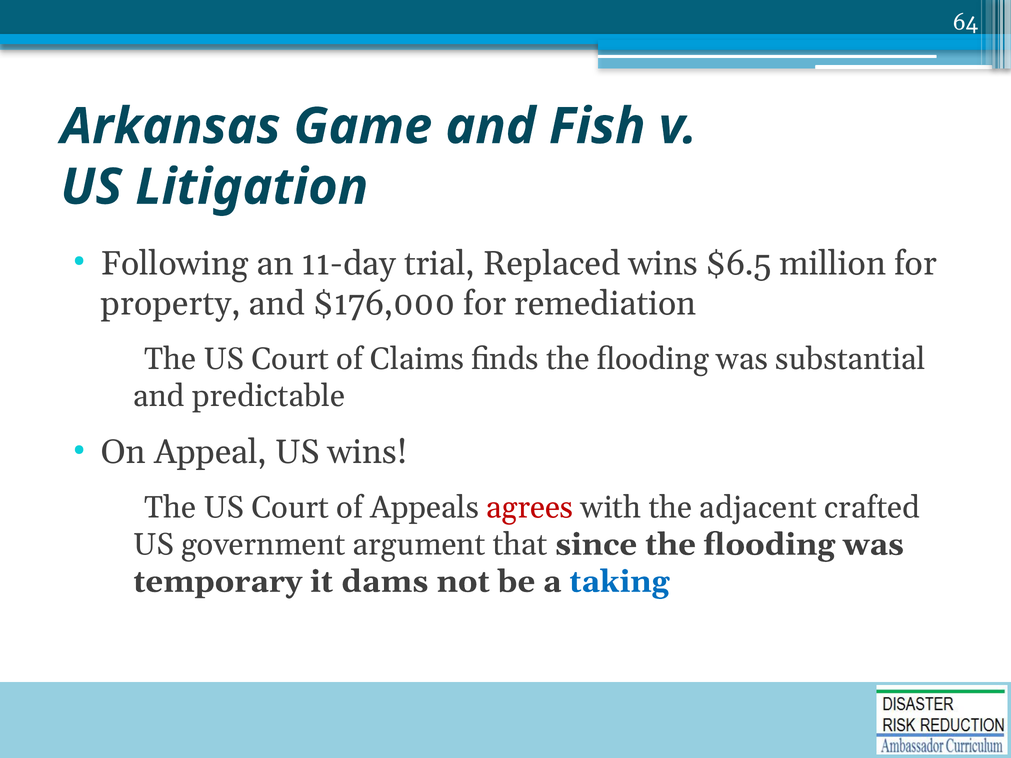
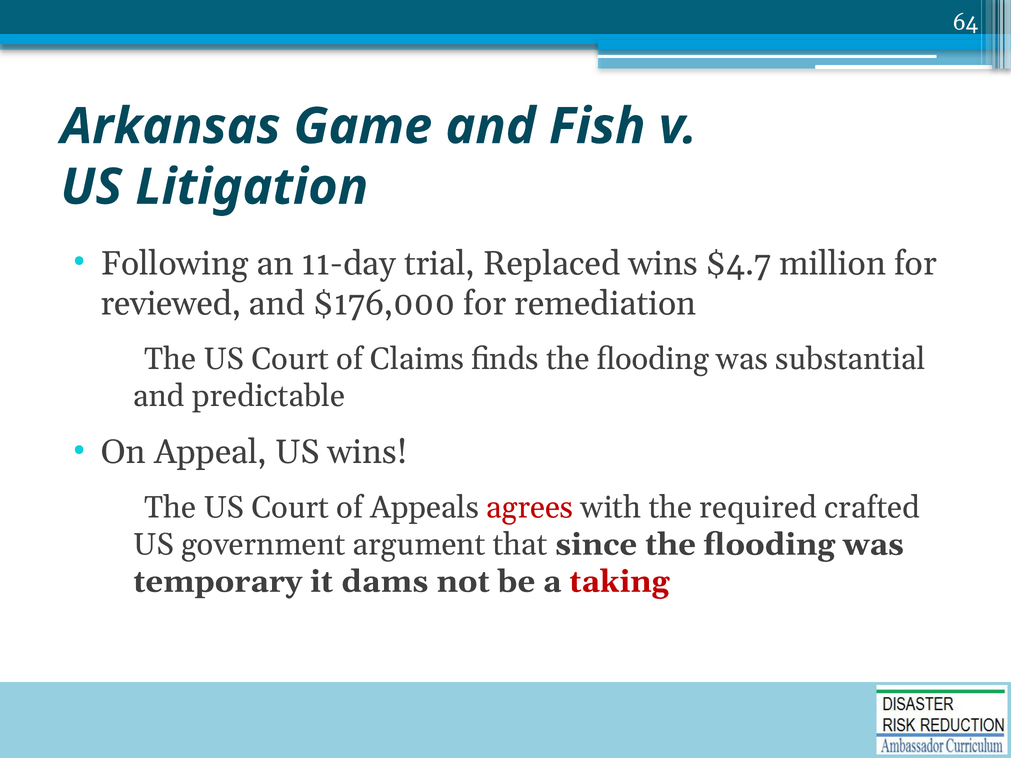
$6.5: $6.5 -> $4.7
property: property -> reviewed
adjacent: adjacent -> required
taking colour: blue -> red
